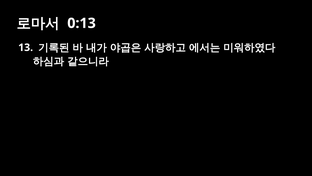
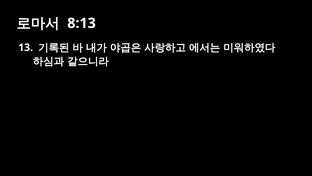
0:13: 0:13 -> 8:13
